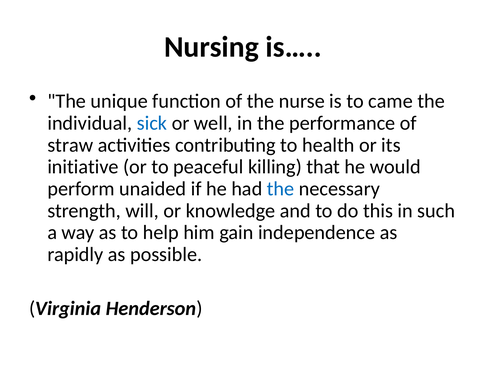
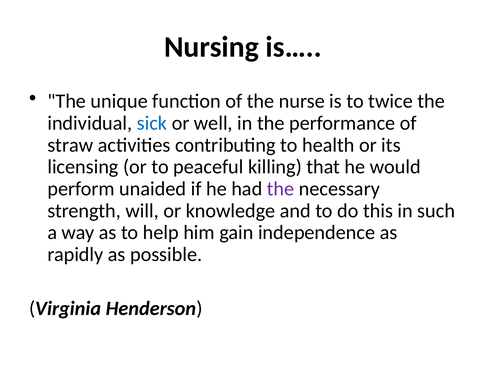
came: came -> twice
initiative: initiative -> licensing
the at (281, 189) colour: blue -> purple
